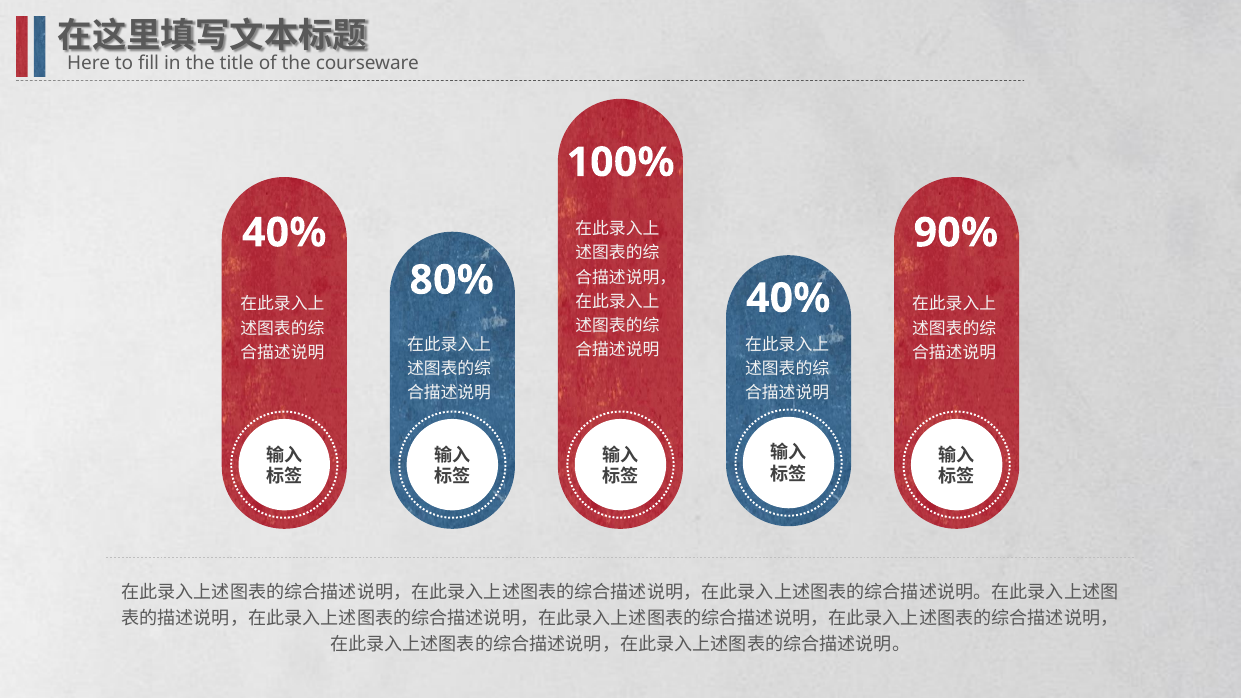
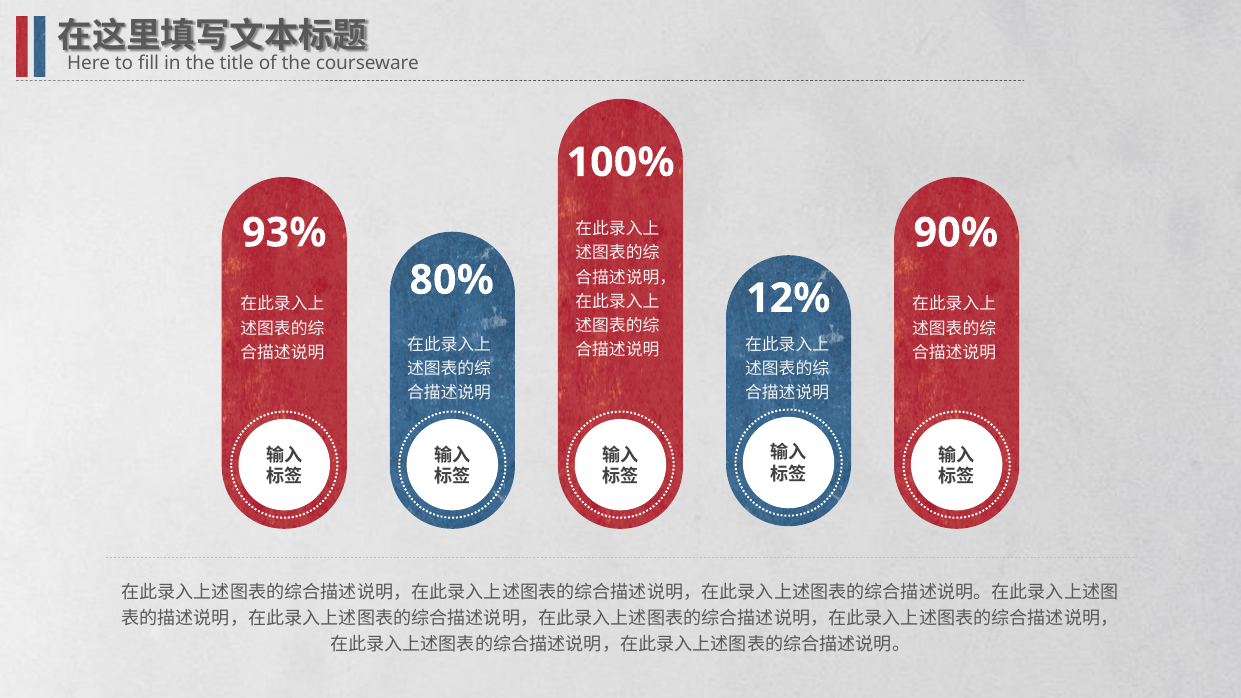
40% at (284, 233): 40% -> 93%
40% at (788, 298): 40% -> 12%
